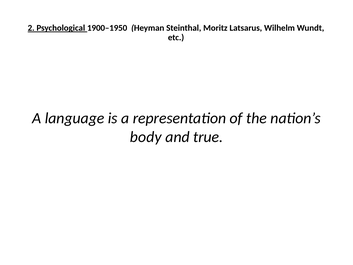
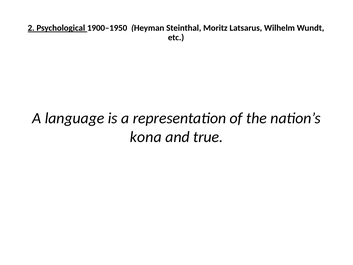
body: body -> kona
